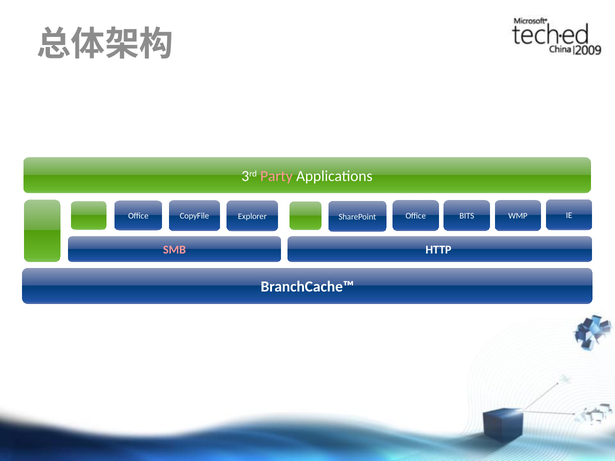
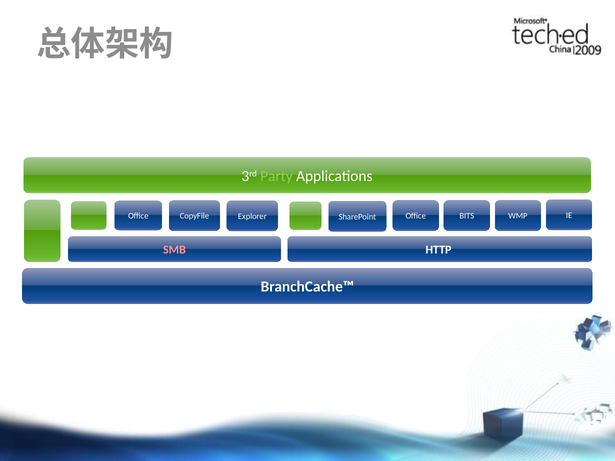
Party colour: pink -> light green
